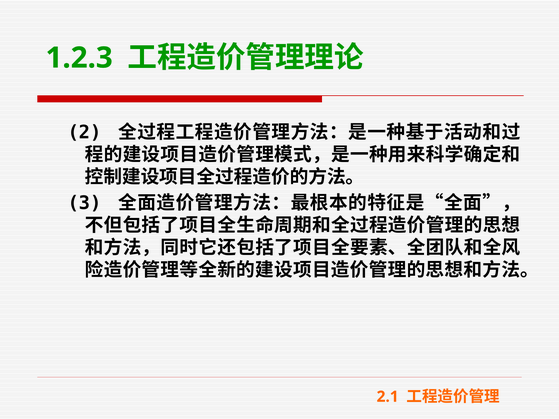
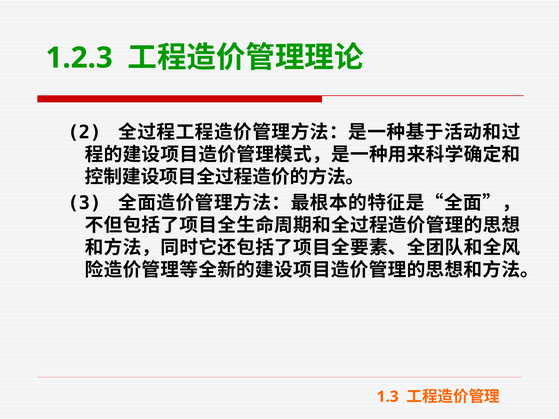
2.1: 2.1 -> 1.3
